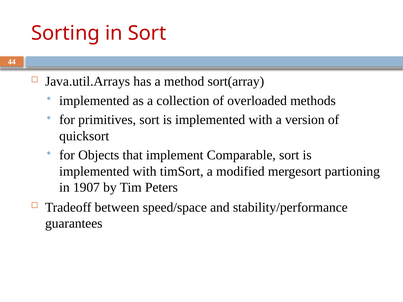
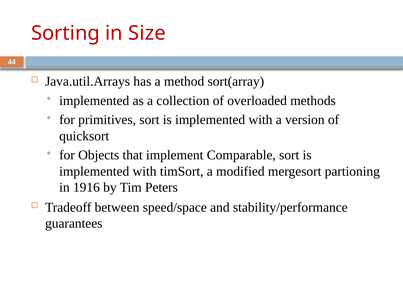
in Sort: Sort -> Size
1907: 1907 -> 1916
